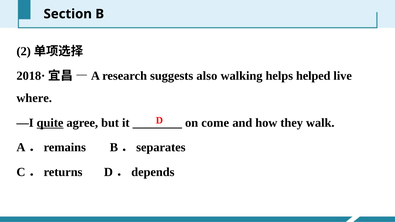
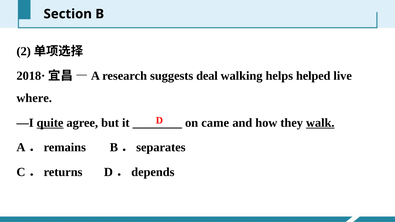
also: also -> deal
come: come -> came
walk underline: none -> present
